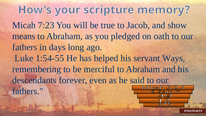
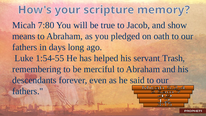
7:23: 7:23 -> 7:80
Ways: Ways -> Trash
